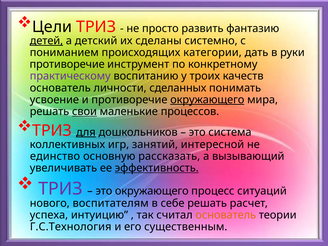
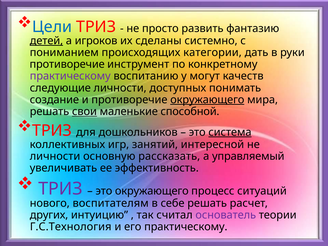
Цели colour: black -> blue
детский: детский -> игроков
троих: троих -> могут
основатель at (60, 88): основатель -> следующие
сделанных: сделанных -> доступных
усвоение: усвоение -> создание
процессов: процессов -> способной
для underline: present -> none
система underline: none -> present
единство at (55, 156): единство -> личности
вызывающий: вызывающий -> управляемый
эффективность underline: present -> none
успеха: успеха -> других
основатель at (226, 215) colour: orange -> purple
его существенным: существенным -> практическому
